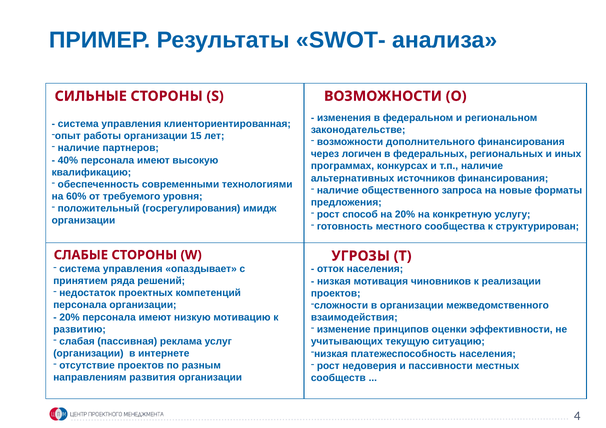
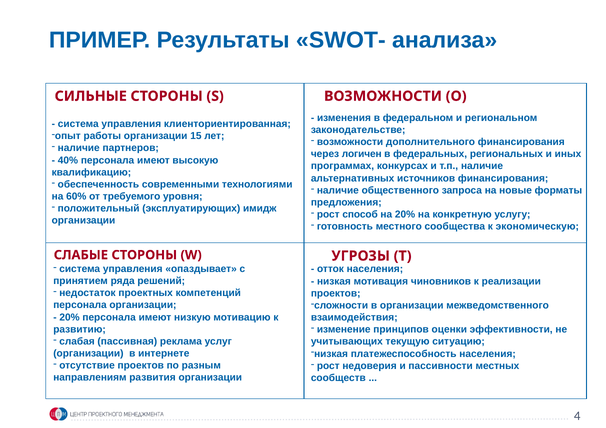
госрегулирования: госрегулирования -> эксплуатирующих
структурирован: структурирован -> экономическую
